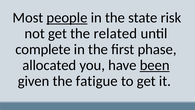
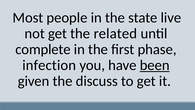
people underline: present -> none
risk: risk -> live
allocated: allocated -> infection
fatigue: fatigue -> discuss
